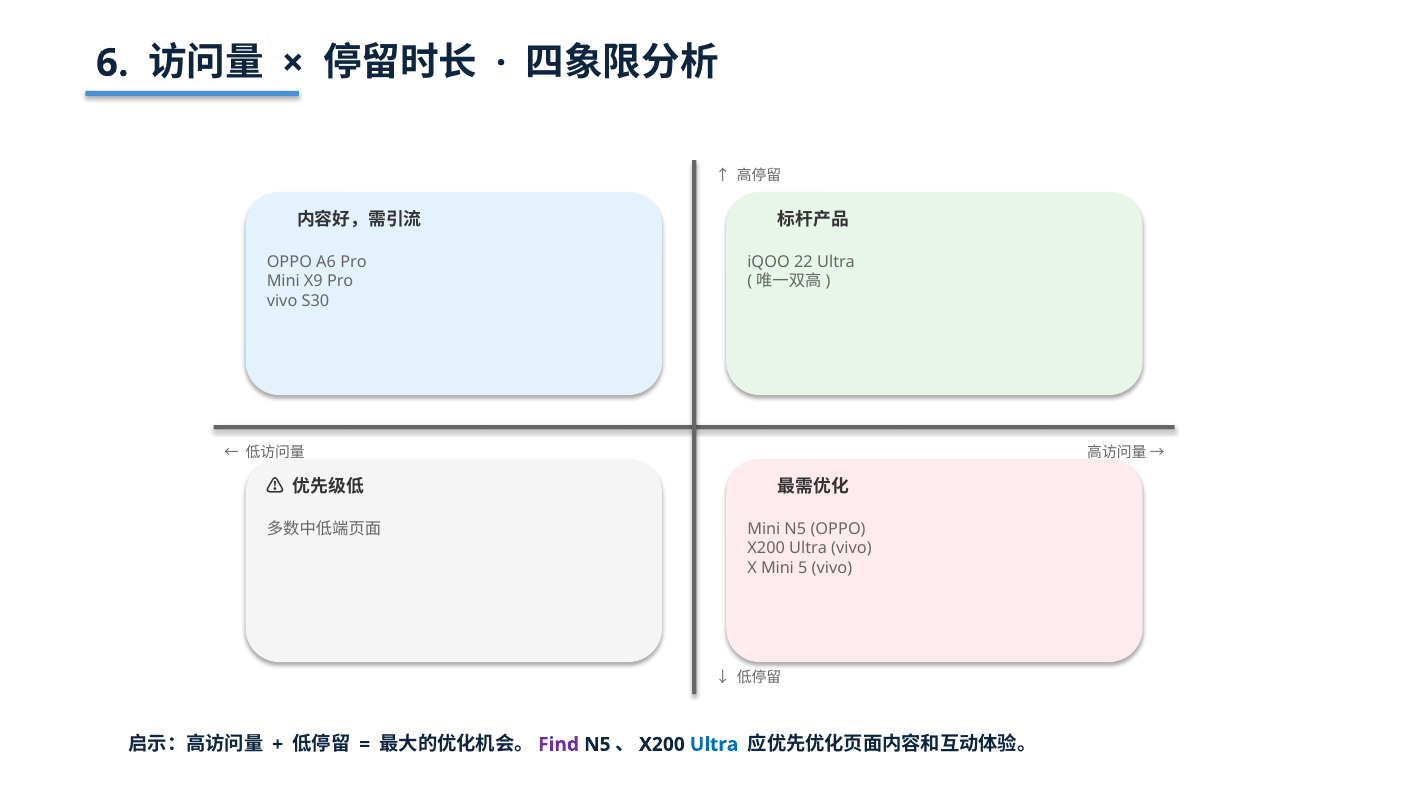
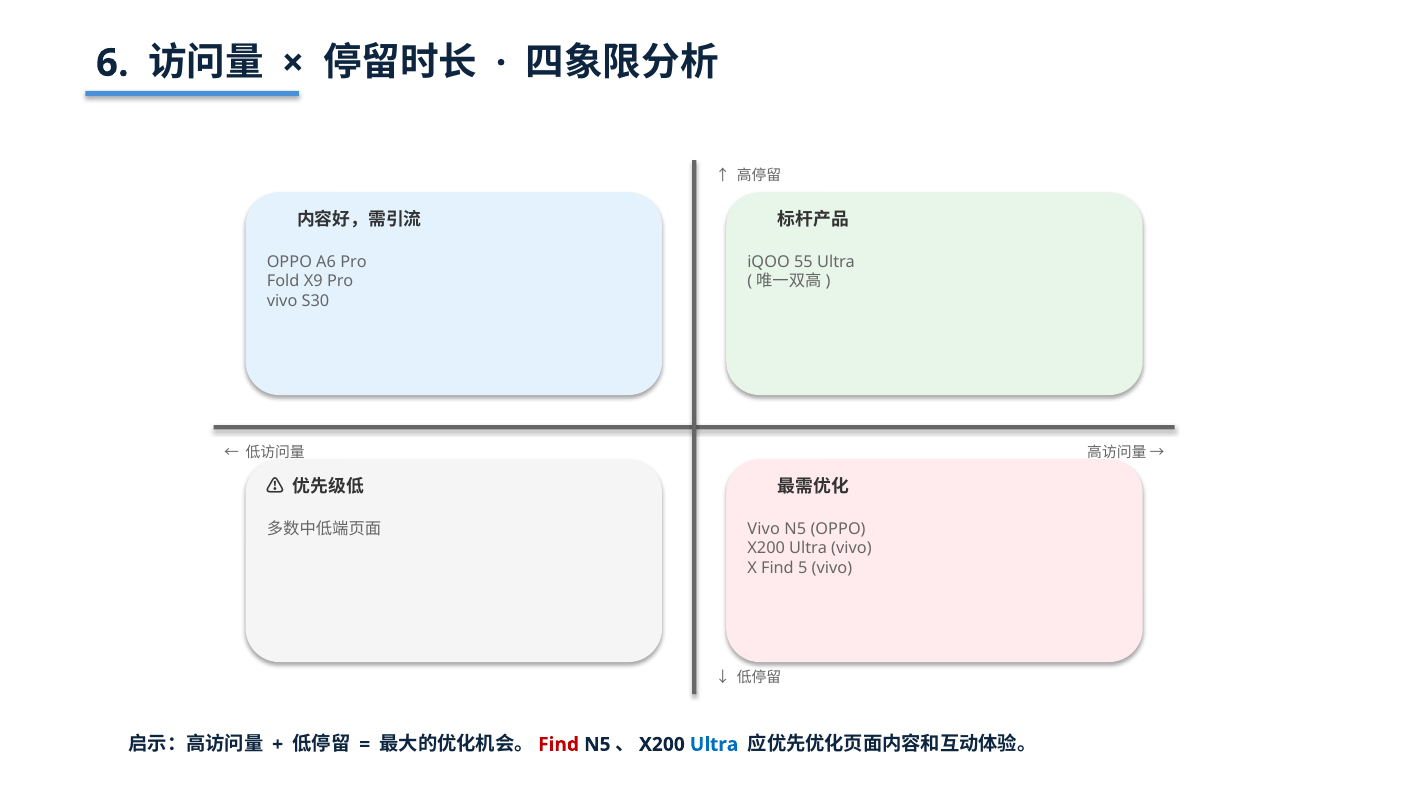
22: 22 -> 55
Mini at (283, 281): Mini -> Fold
Mini at (764, 529): Mini -> Vivo
X Mini: Mini -> Find
Find at (559, 744) colour: purple -> red
